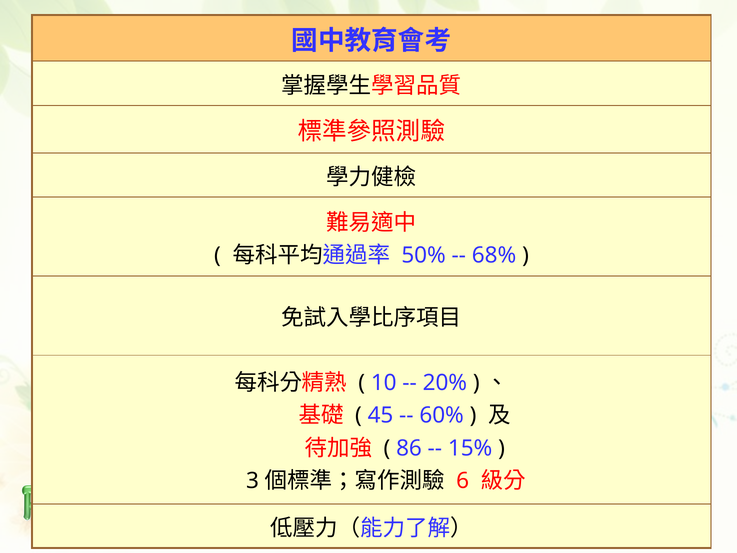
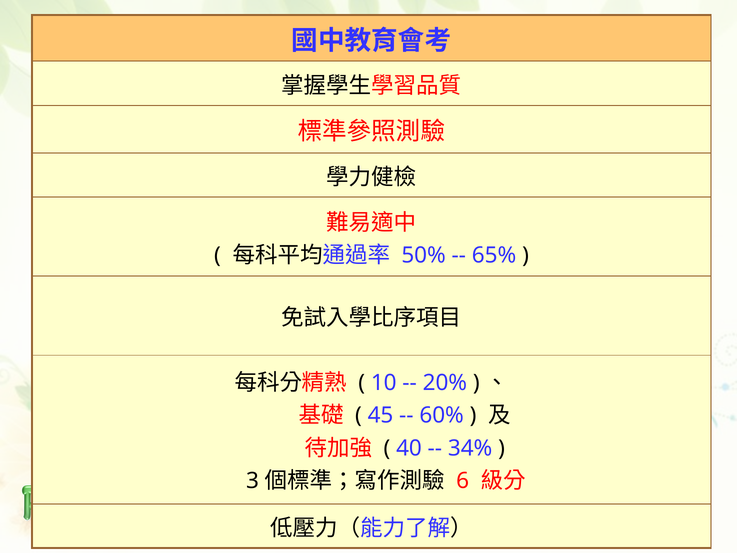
68%: 68% -> 65%
86: 86 -> 40
15%: 15% -> 34%
